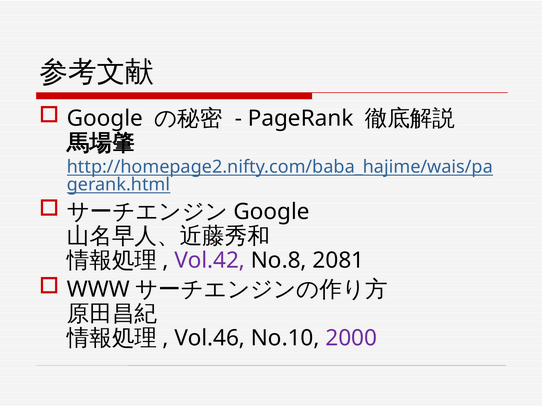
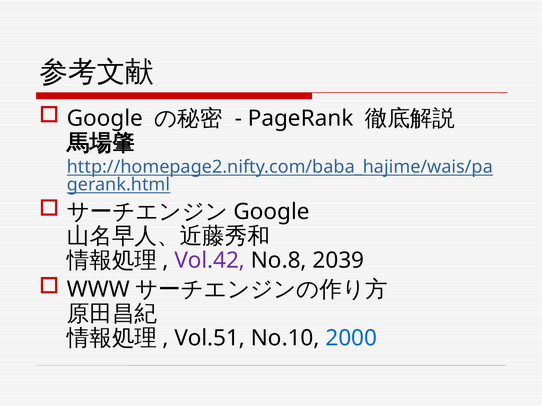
2081: 2081 -> 2039
Vol.46: Vol.46 -> Vol.51
2000 colour: purple -> blue
